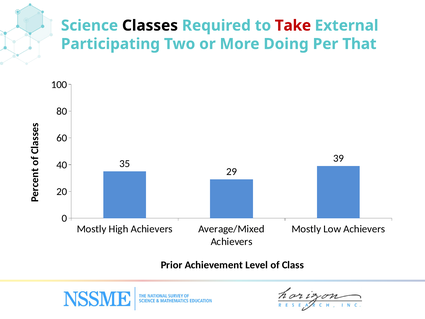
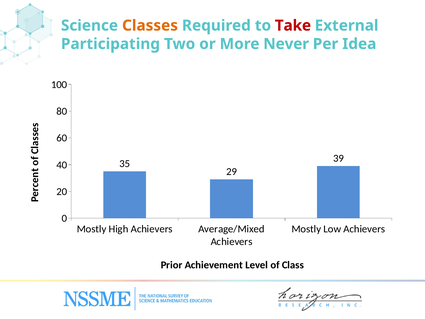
Classes colour: black -> orange
Doing: Doing -> Never
That: That -> Idea
